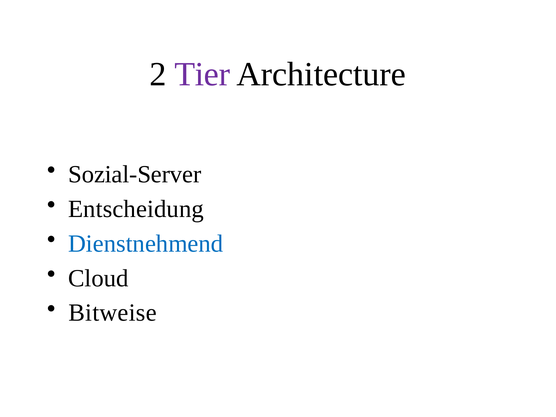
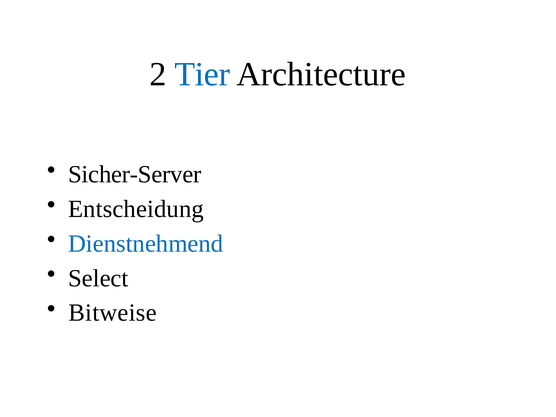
Tier colour: purple -> blue
Sozial-Server: Sozial-Server -> Sicher-Server
Cloud: Cloud -> Select
